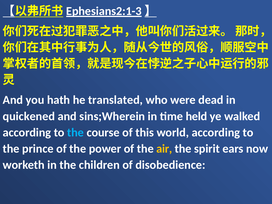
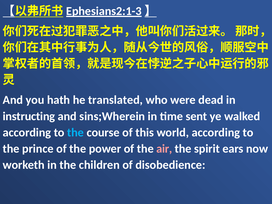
quickened: quickened -> instructing
held: held -> sent
air colour: yellow -> pink
